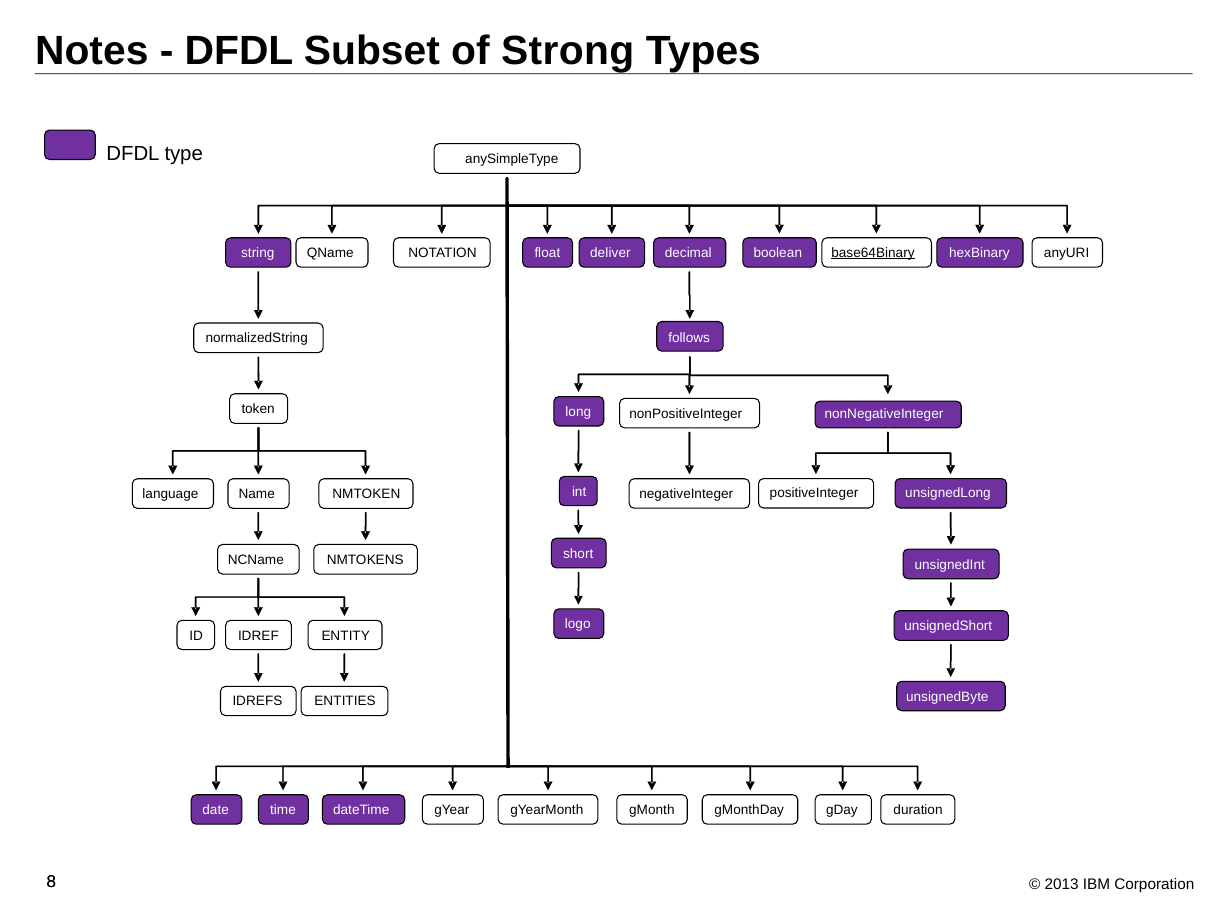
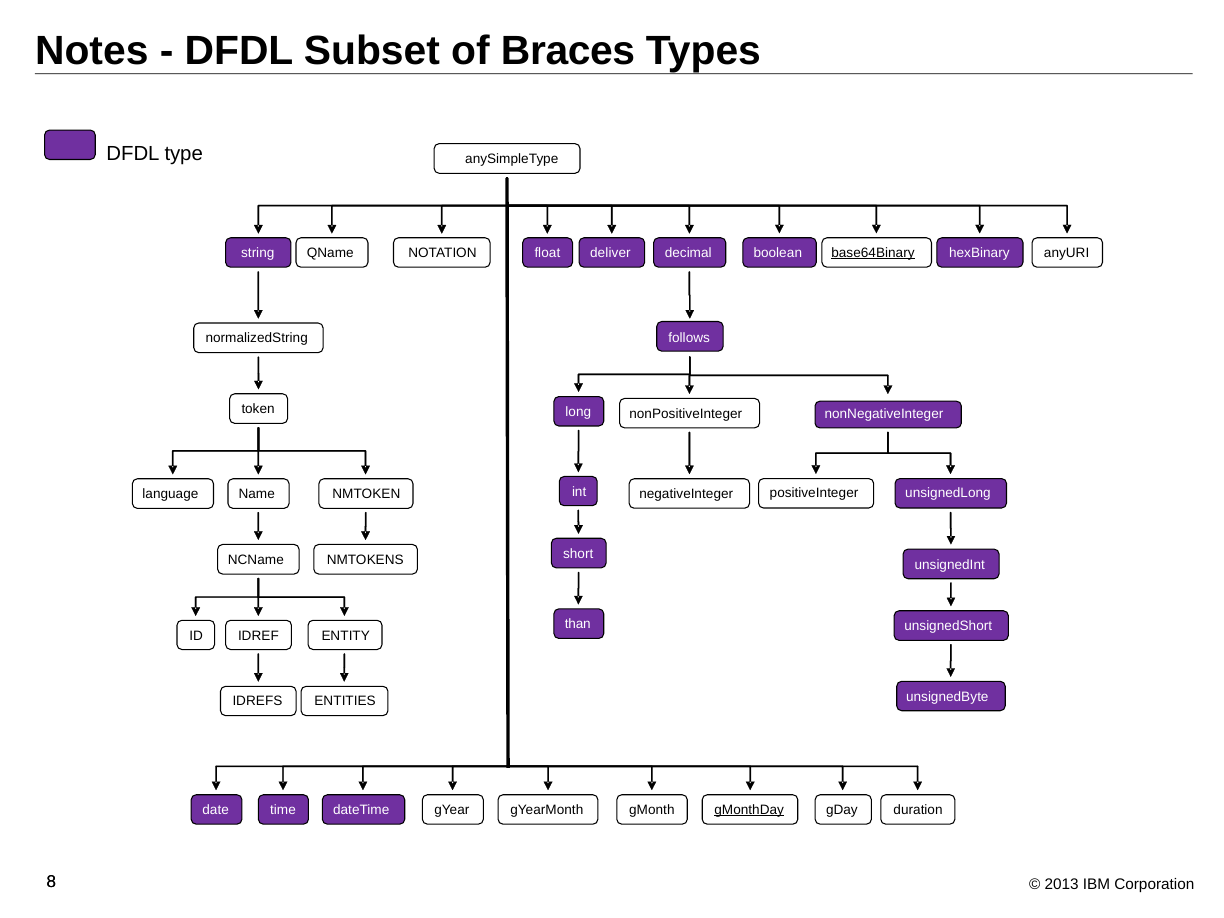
Strong: Strong -> Braces
logo: logo -> than
gMonthDay underline: none -> present
